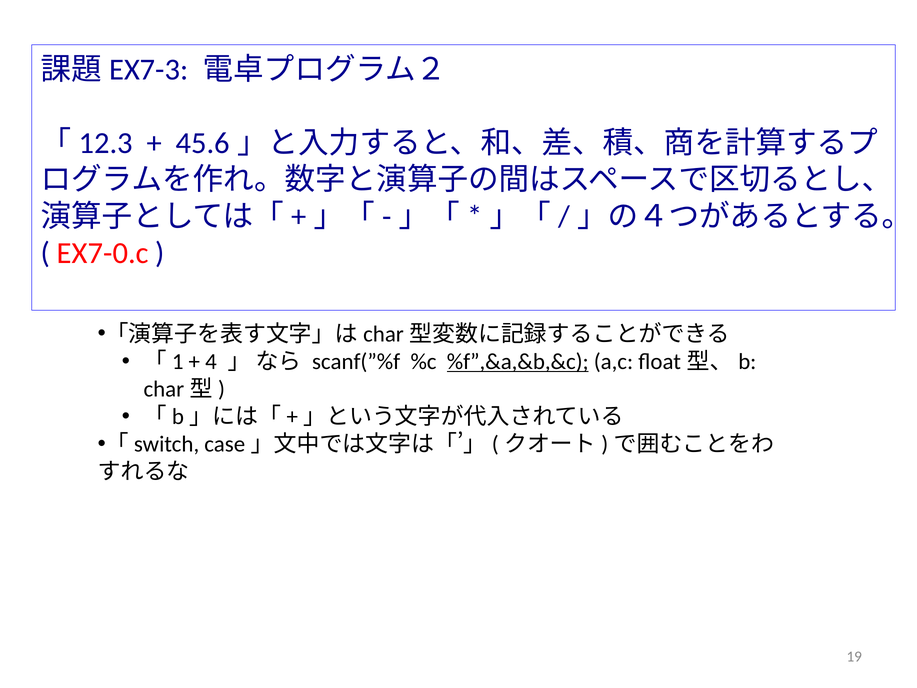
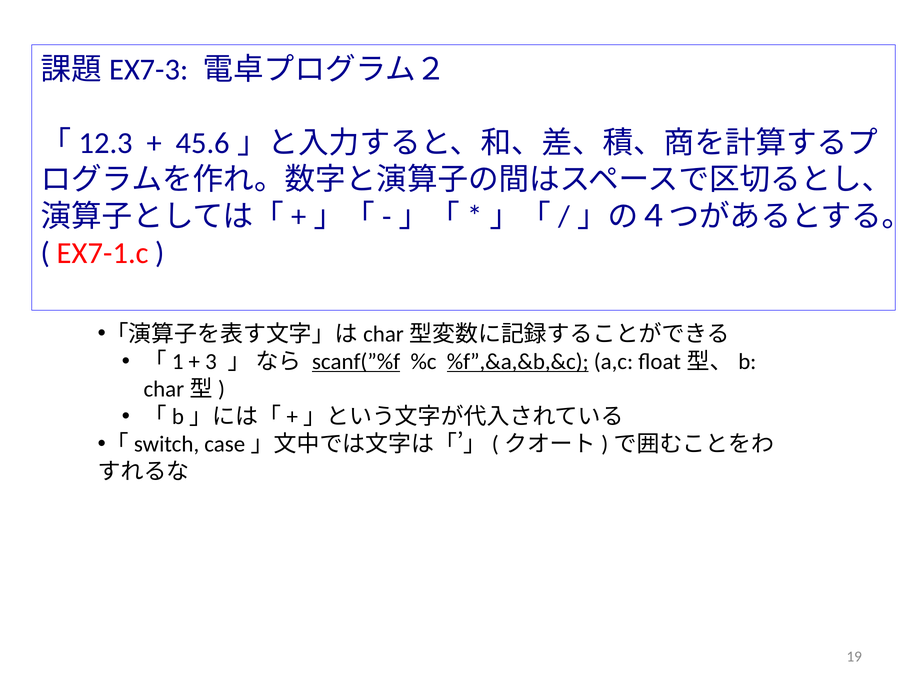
EX7-0.c: EX7-0.c -> EX7-1.c
4: 4 -> 3
scanf(”%f underline: none -> present
